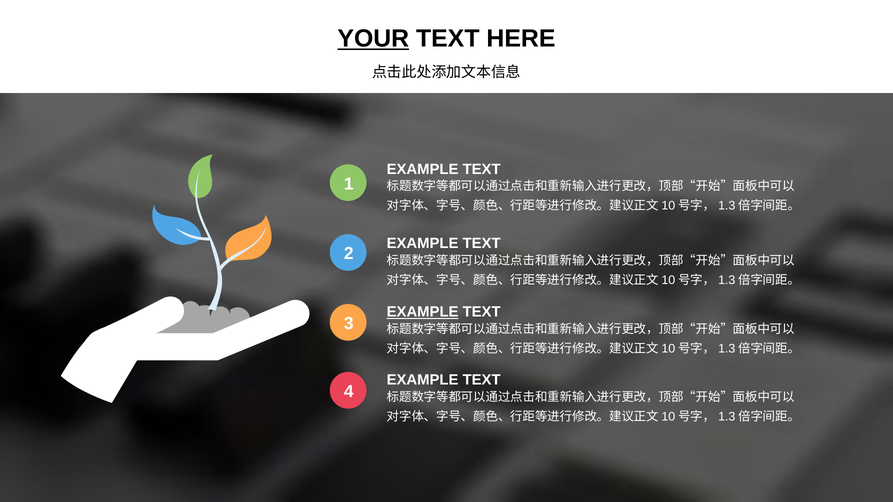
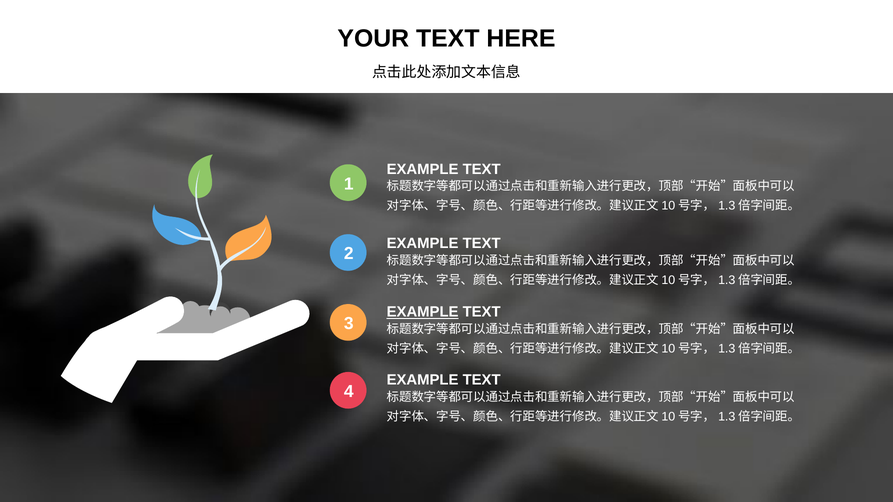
YOUR underline: present -> none
